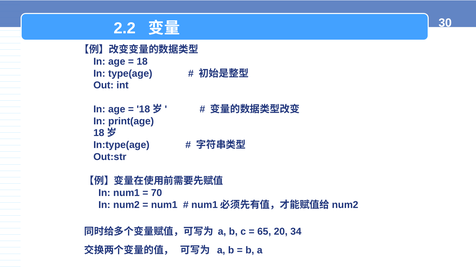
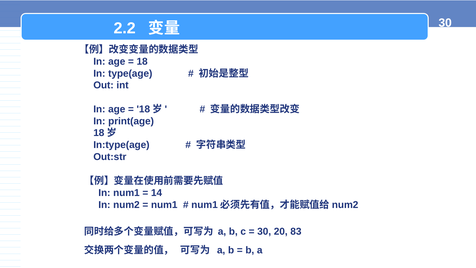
70: 70 -> 14
65 at (264, 231): 65 -> 30
34: 34 -> 83
